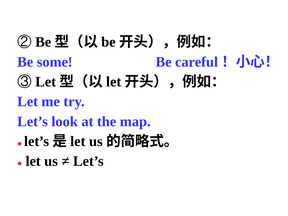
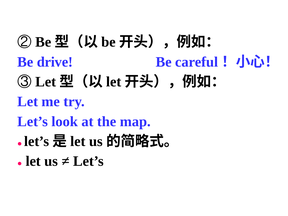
some: some -> drive
